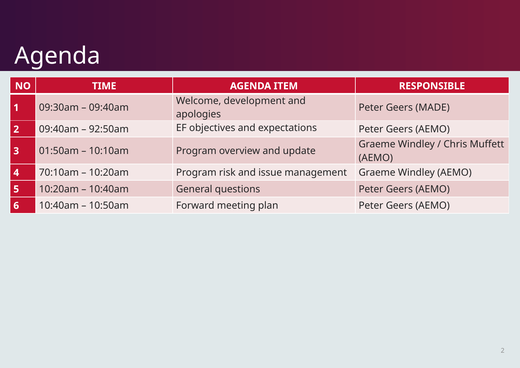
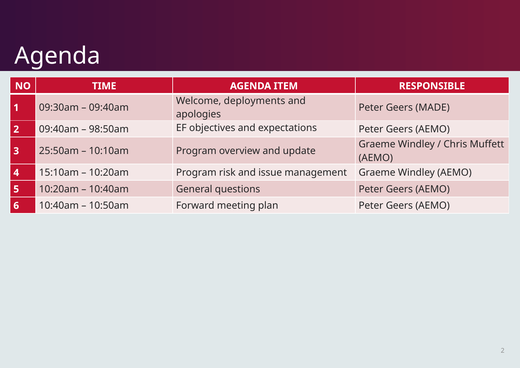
development: development -> deployments
92:50am: 92:50am -> 98:50am
01:50am: 01:50am -> 25:50am
70:10am: 70:10am -> 15:10am
